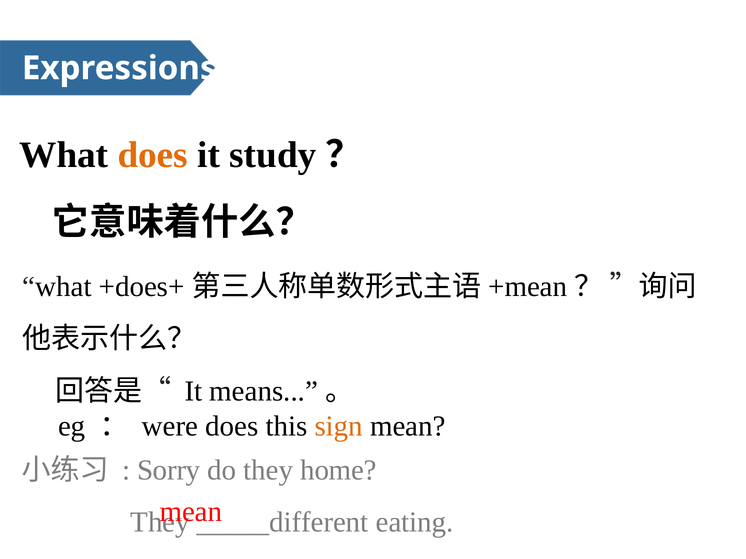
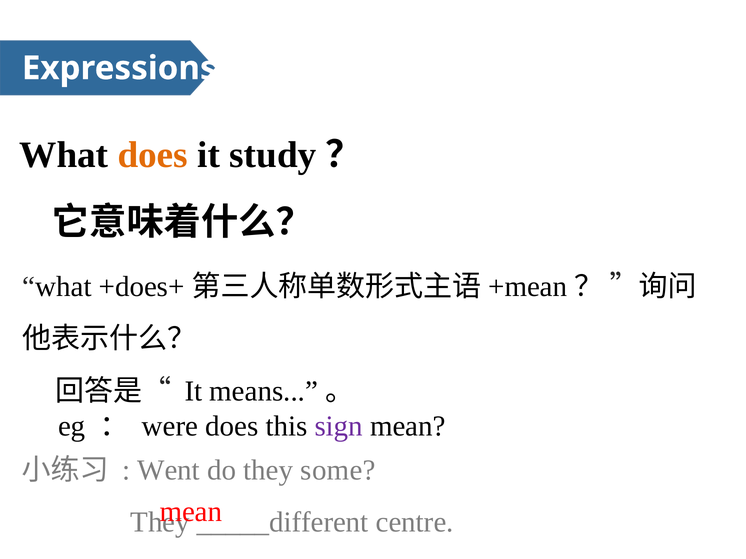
sign colour: orange -> purple
Sorry: Sorry -> Went
home: home -> some
eating: eating -> centre
